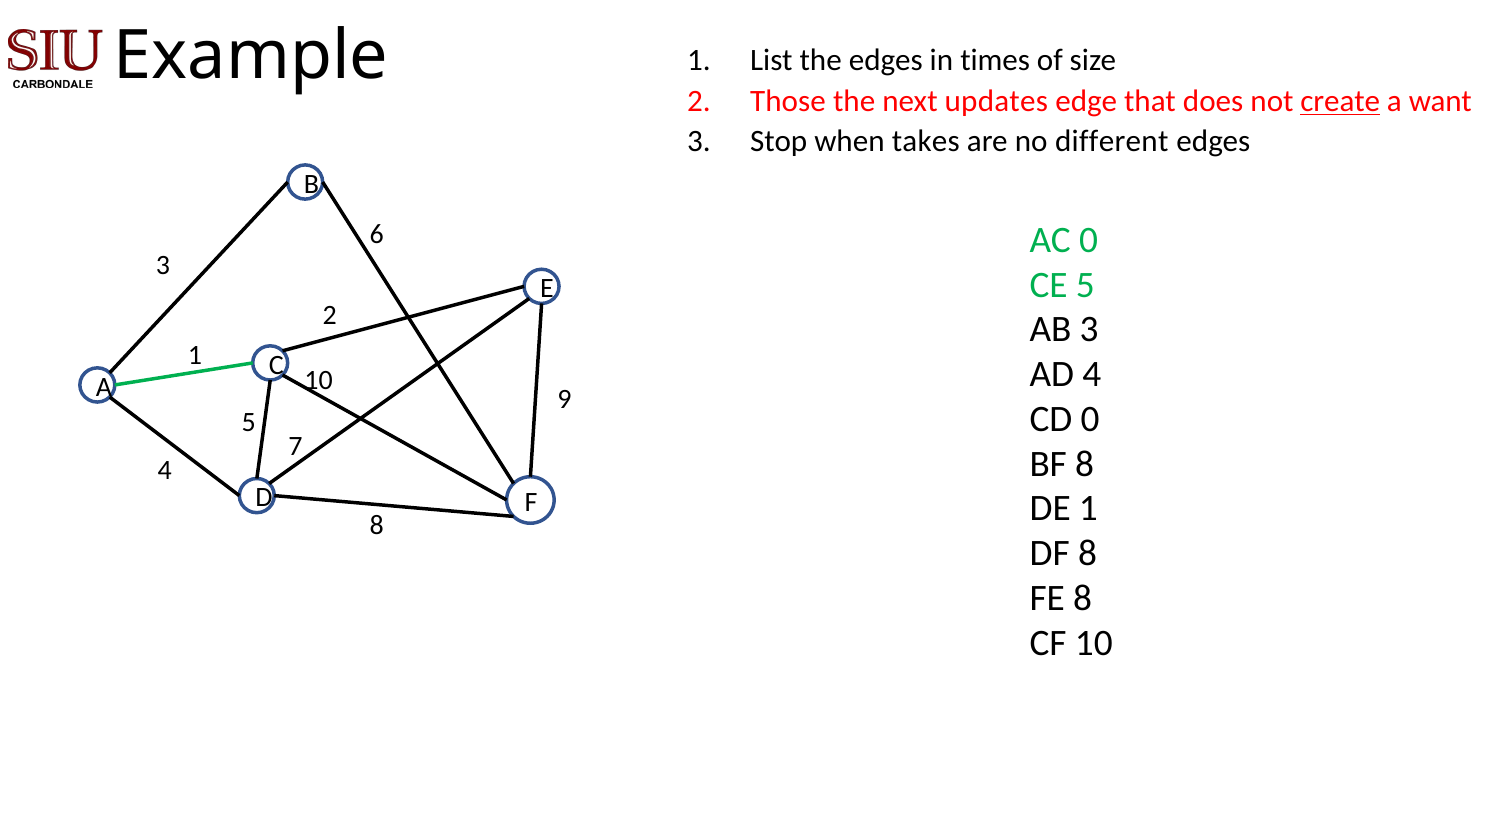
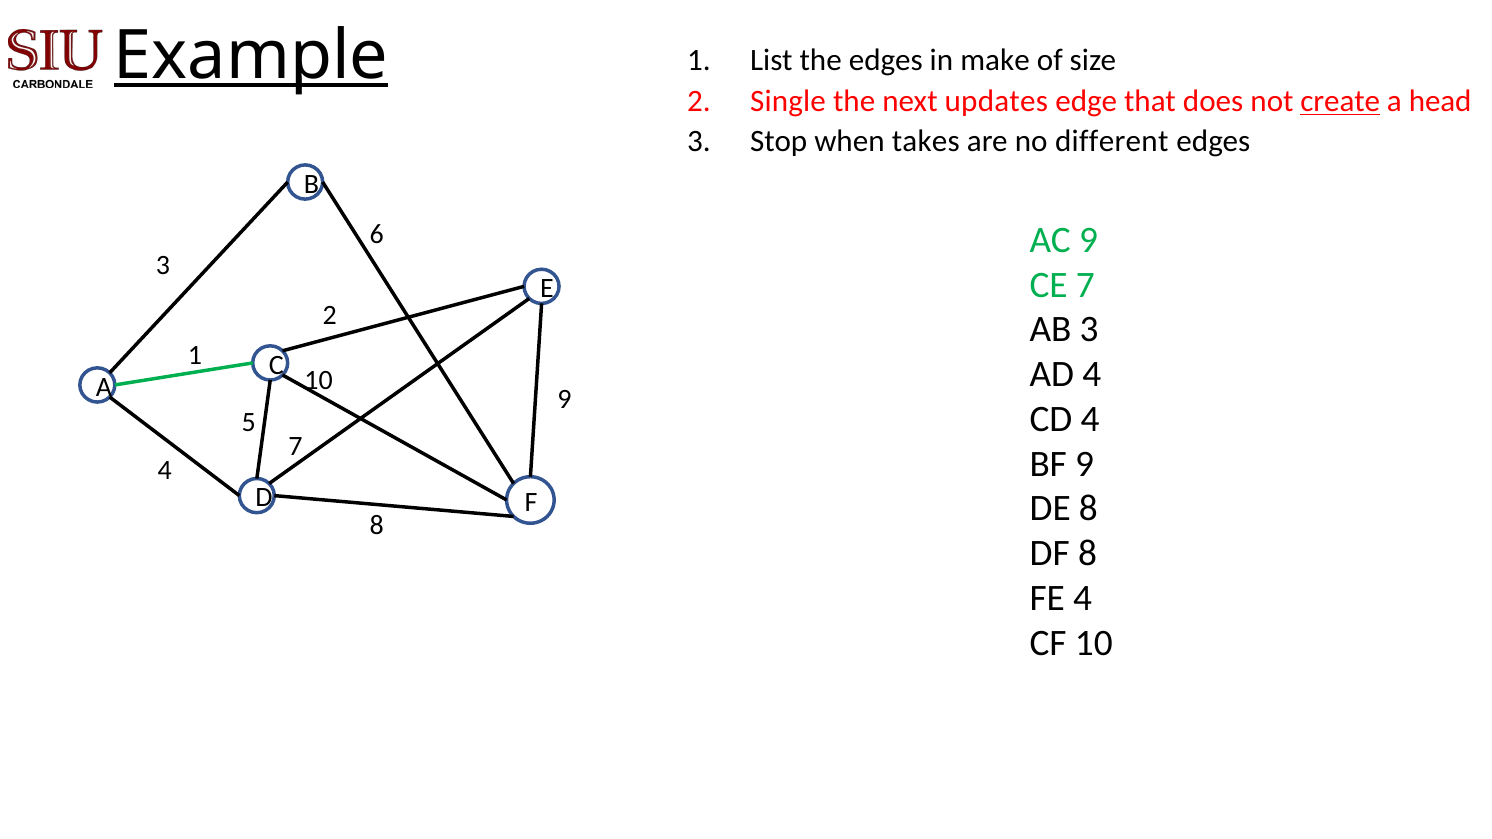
Example underline: none -> present
times: times -> make
Those: Those -> Single
want: want -> head
AC 0: 0 -> 9
CE 5: 5 -> 7
CD 0: 0 -> 4
BF 8: 8 -> 9
DE 1: 1 -> 8
FE 8: 8 -> 4
